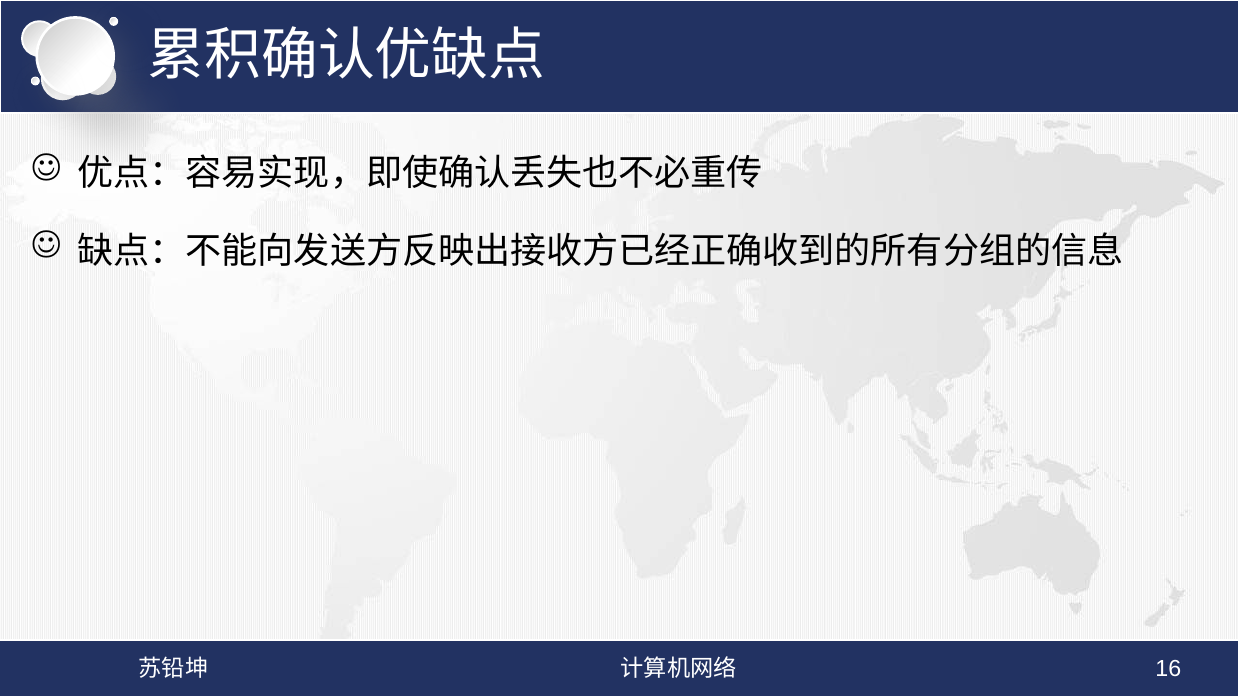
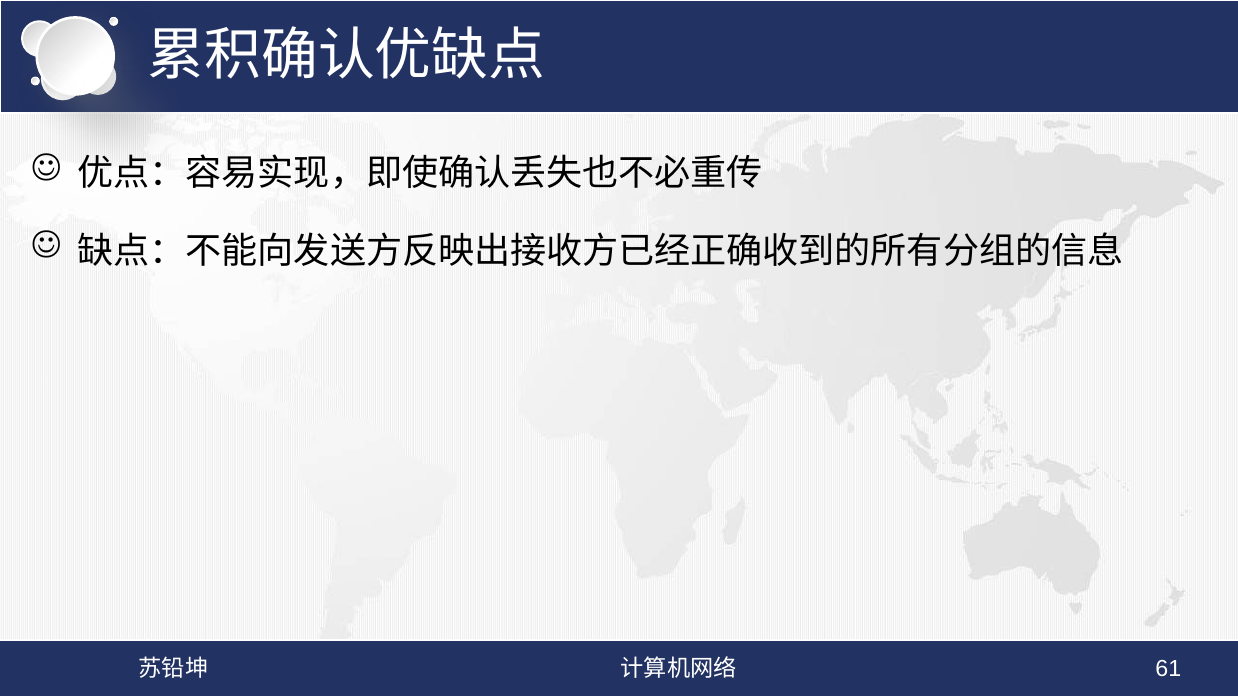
16: 16 -> 61
